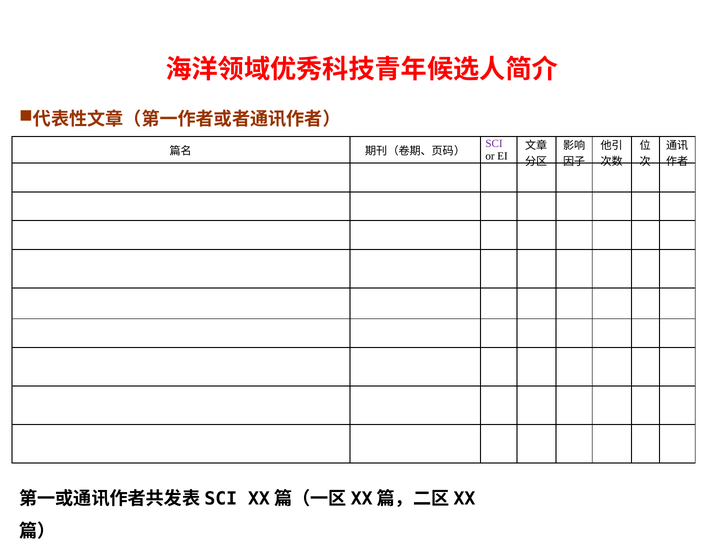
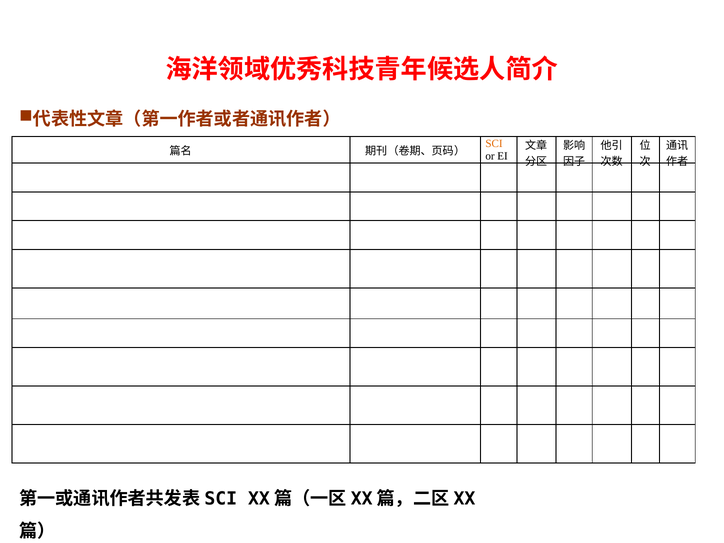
SCI colour: purple -> orange
